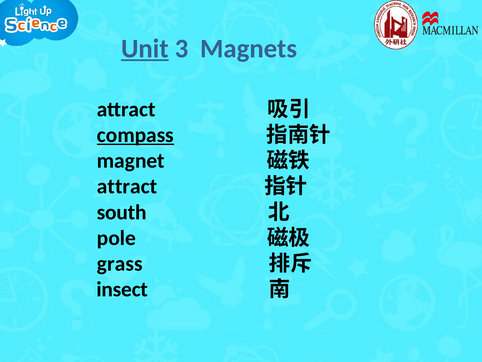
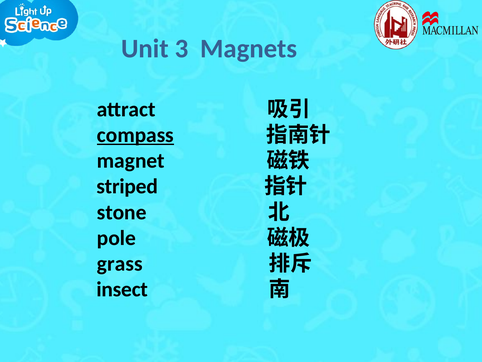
Unit underline: present -> none
attract at (127, 186): attract -> striped
south: south -> stone
